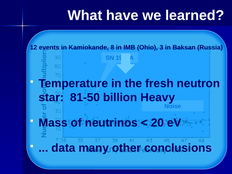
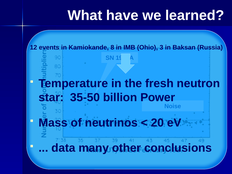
81-50: 81-50 -> 35-50
Heavy: Heavy -> Power
